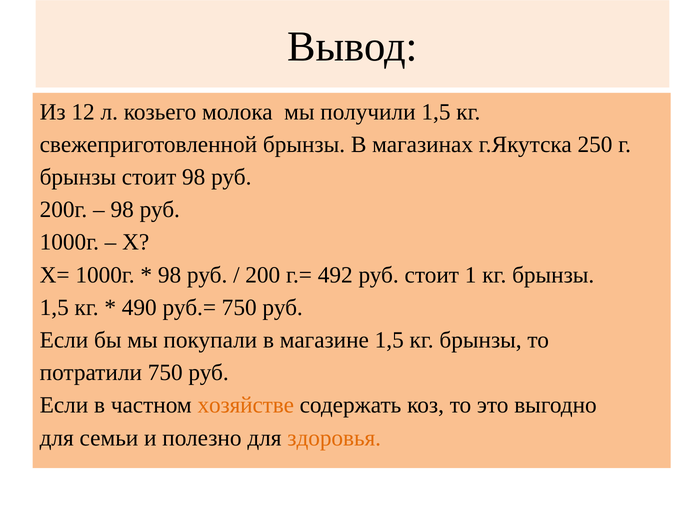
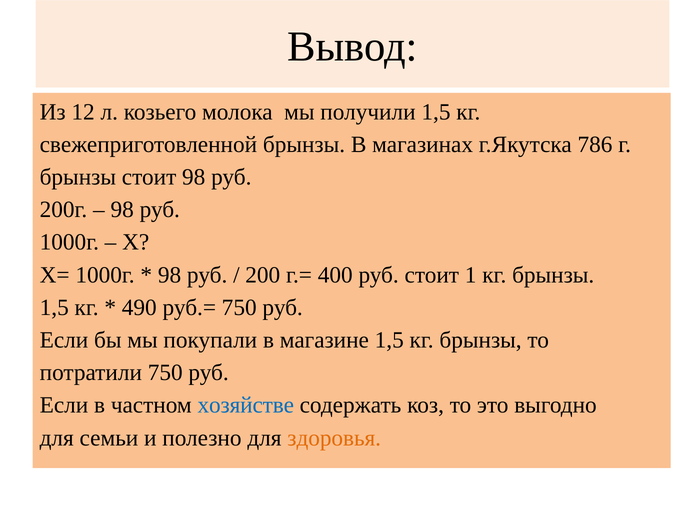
250: 250 -> 786
492: 492 -> 400
хозяйстве colour: orange -> blue
